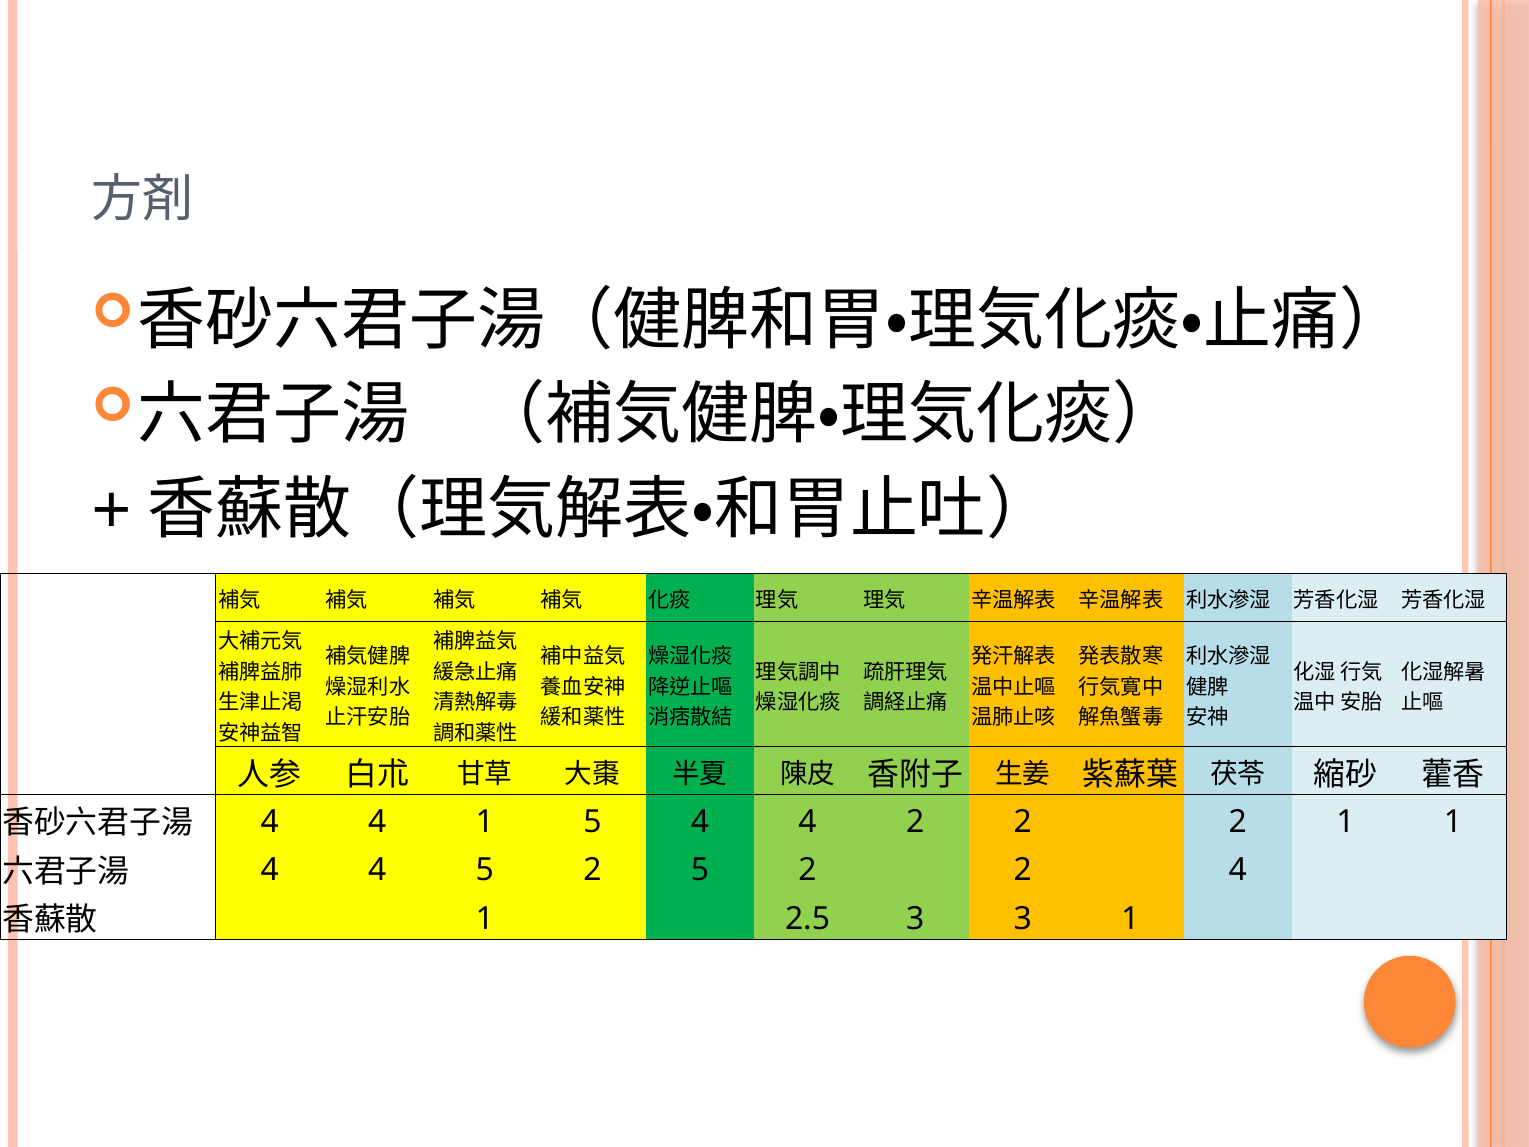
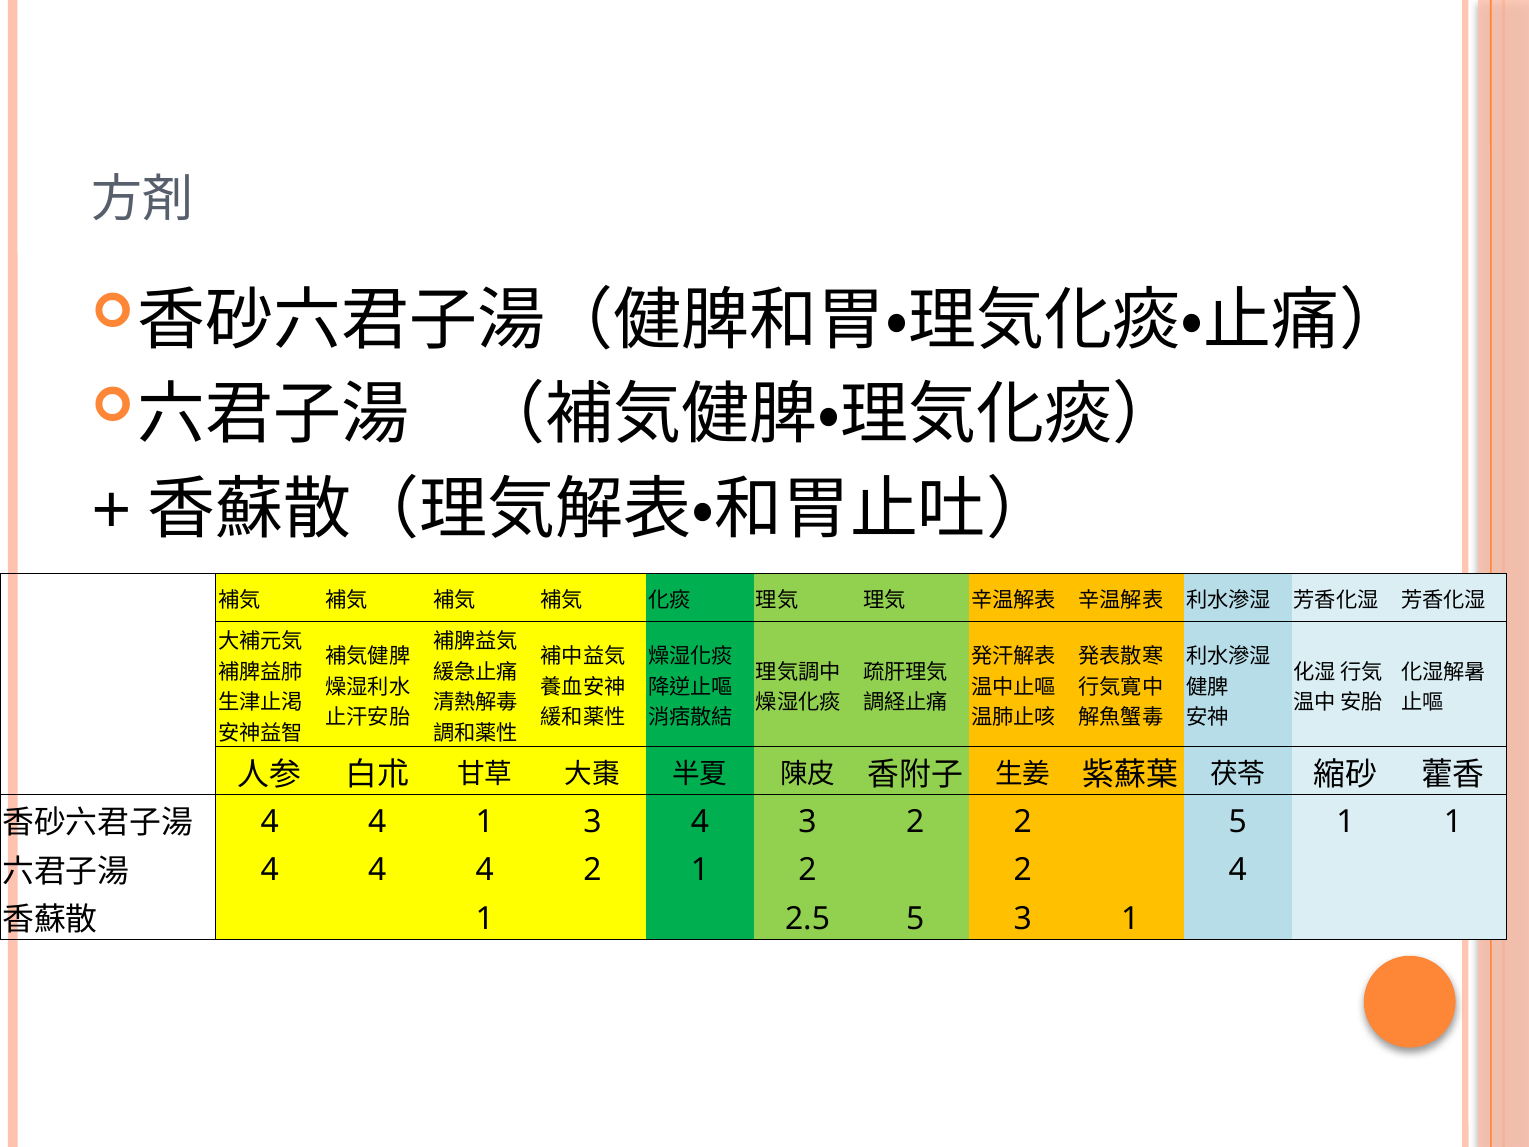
1 5: 5 -> 3
4 at (808, 822): 4 -> 3
2 2 2: 2 -> 5
4 4 5: 5 -> 4
2 5: 5 -> 1
2.5 3: 3 -> 5
